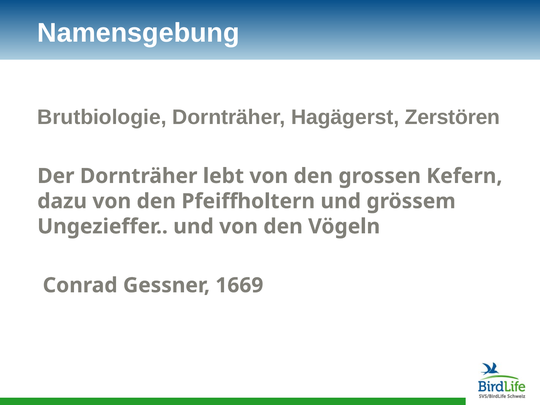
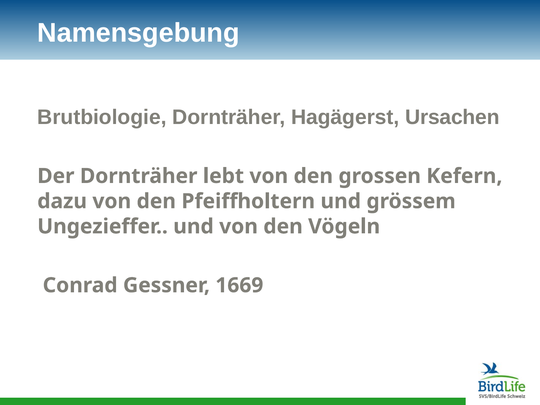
Zerstören: Zerstören -> Ursachen
